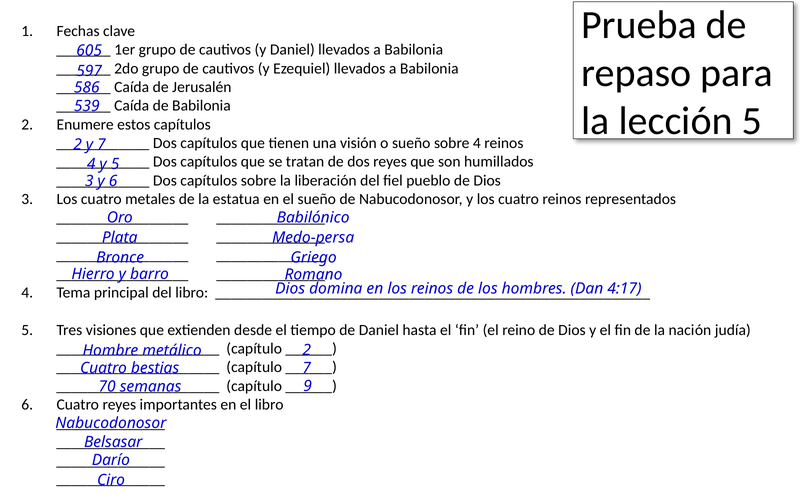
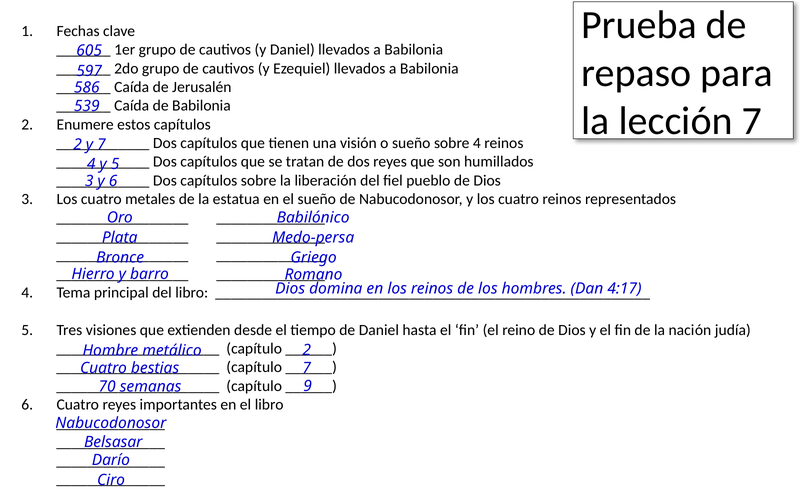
lección 5: 5 -> 7
